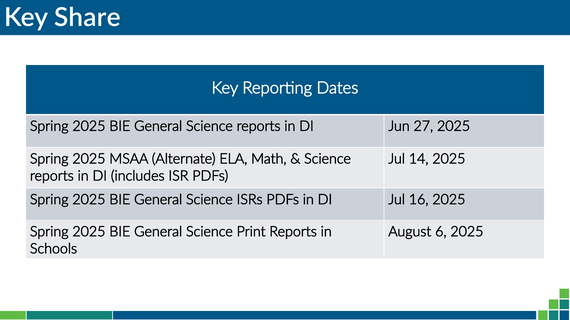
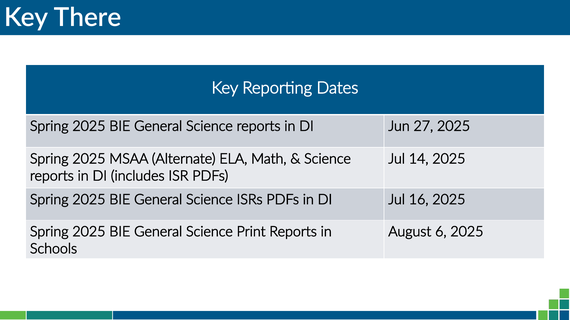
Share: Share -> There
